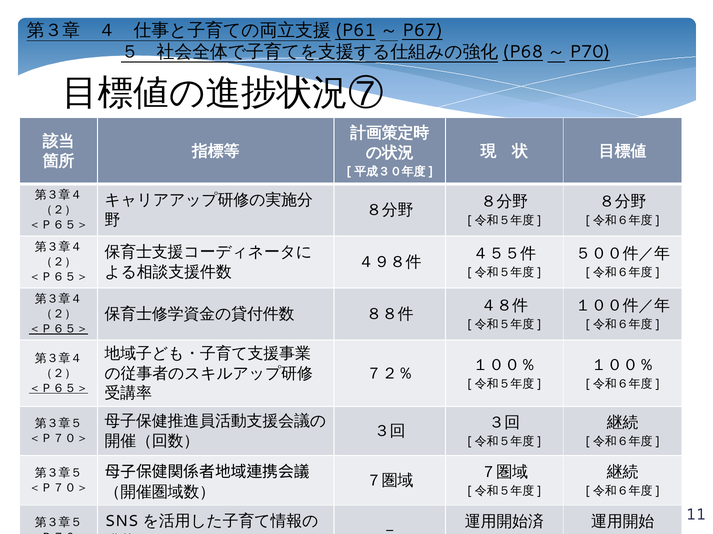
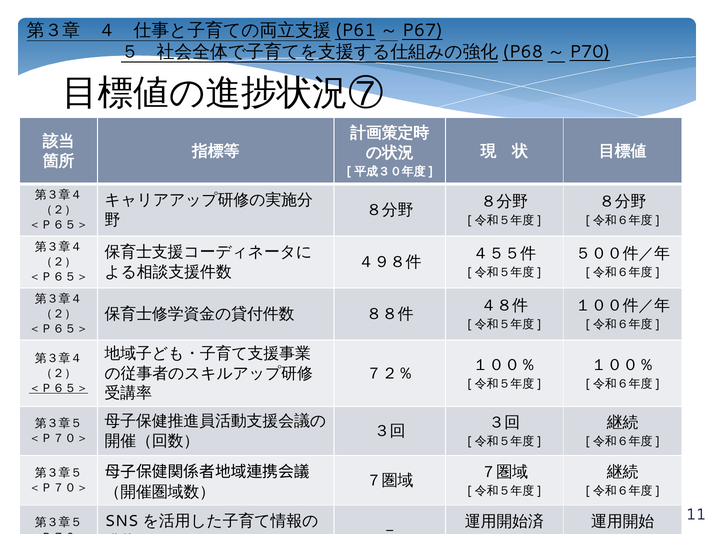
＜Ｐ６５＞ at (58, 329) underline: present -> none
